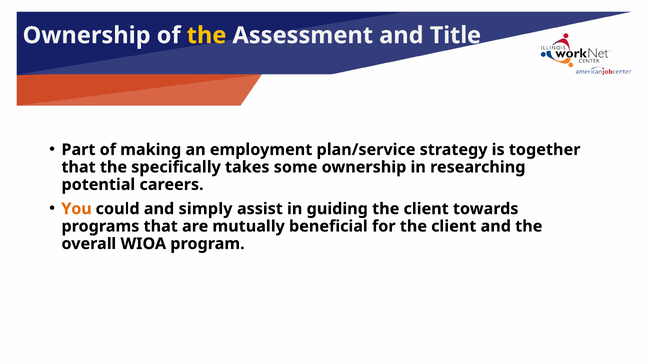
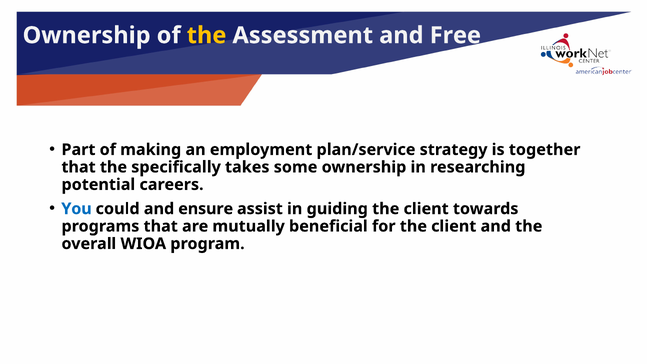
Title: Title -> Free
You colour: orange -> blue
simply: simply -> ensure
